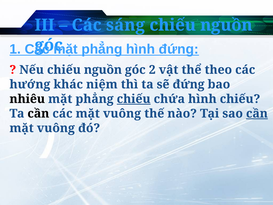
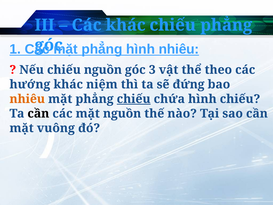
Các sáng: sáng -> khác
nguồn at (226, 25): nguồn -> phẳng
hình đứng: đứng -> nhiêu
2: 2 -> 3
nhiêu at (27, 99) colour: black -> orange
các mặt vuông: vuông -> nguồn
cần at (257, 113) underline: present -> none
